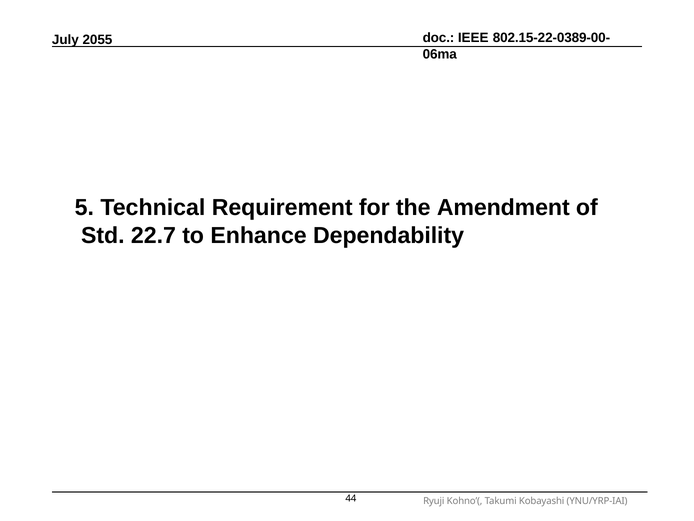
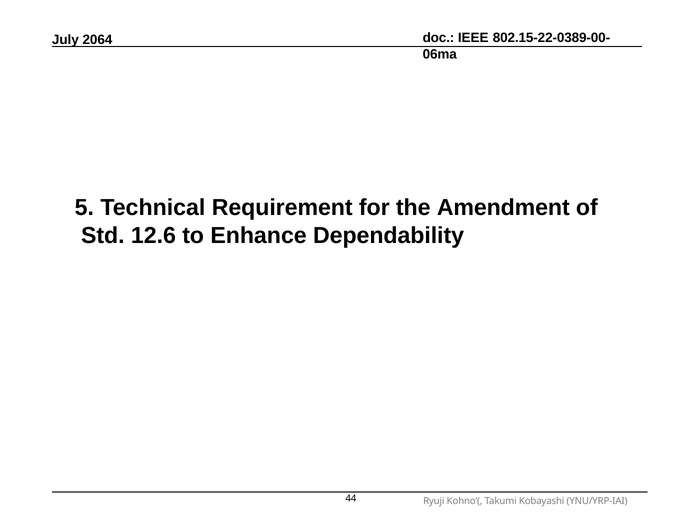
2055: 2055 -> 2064
22.7: 22.7 -> 12.6
